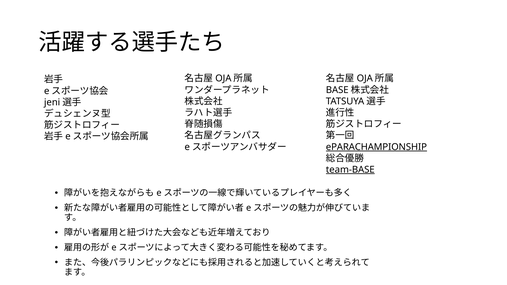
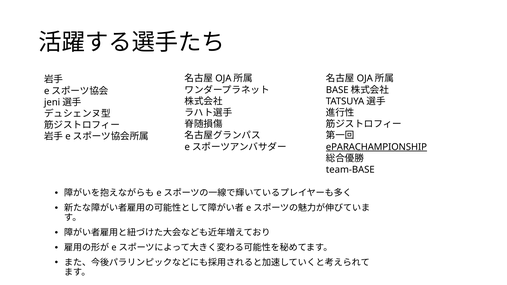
team-BASE underline: present -> none
